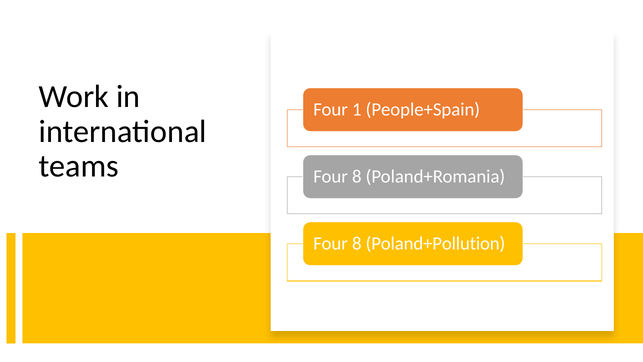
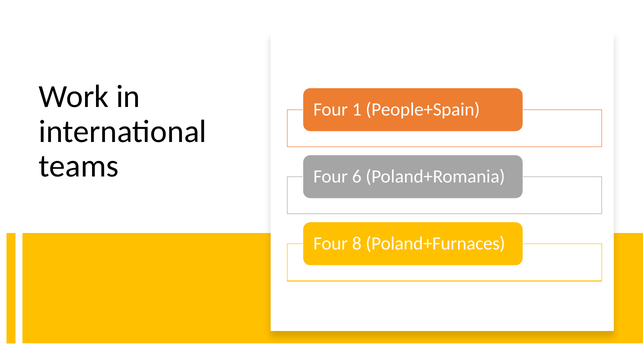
8 at (357, 176): 8 -> 6
Poland+Pollution: Poland+Pollution -> Poland+Furnaces
